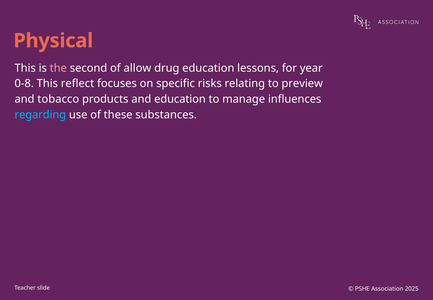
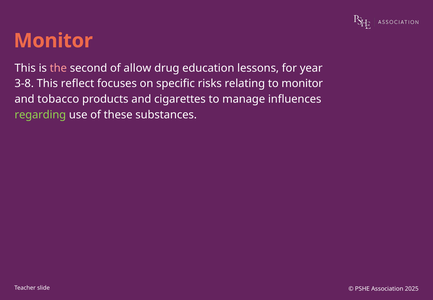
Physical at (53, 41): Physical -> Monitor
0-8: 0-8 -> 3-8
to preview: preview -> monitor
and education: education -> cigarettes
regarding colour: light blue -> light green
